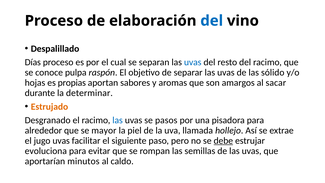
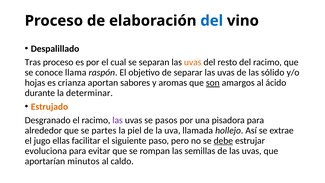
Días: Días -> Tras
uvas at (193, 62) colour: blue -> orange
pulpa: pulpa -> llama
propias: propias -> crianza
son underline: none -> present
sacar: sacar -> ácido
las at (118, 120) colour: blue -> purple
mayor: mayor -> partes
jugo uvas: uvas -> ellas
